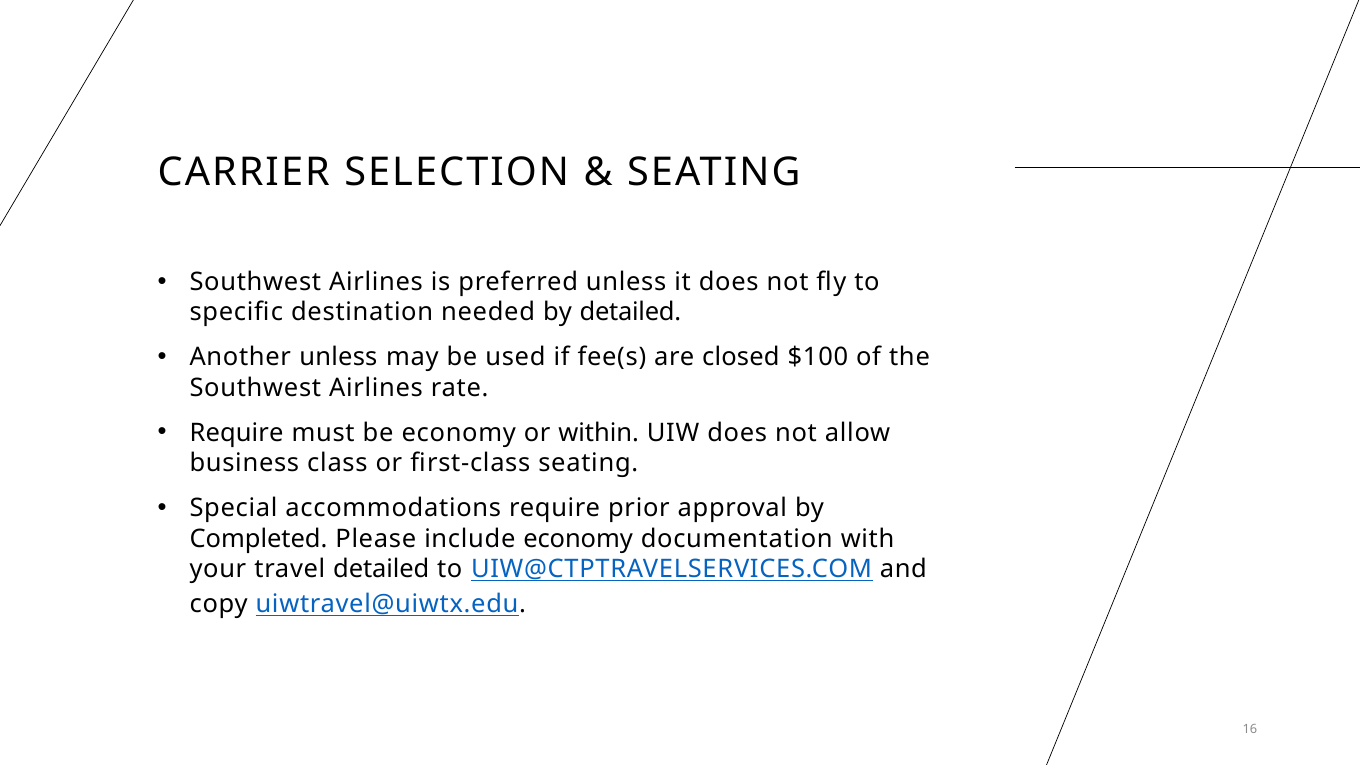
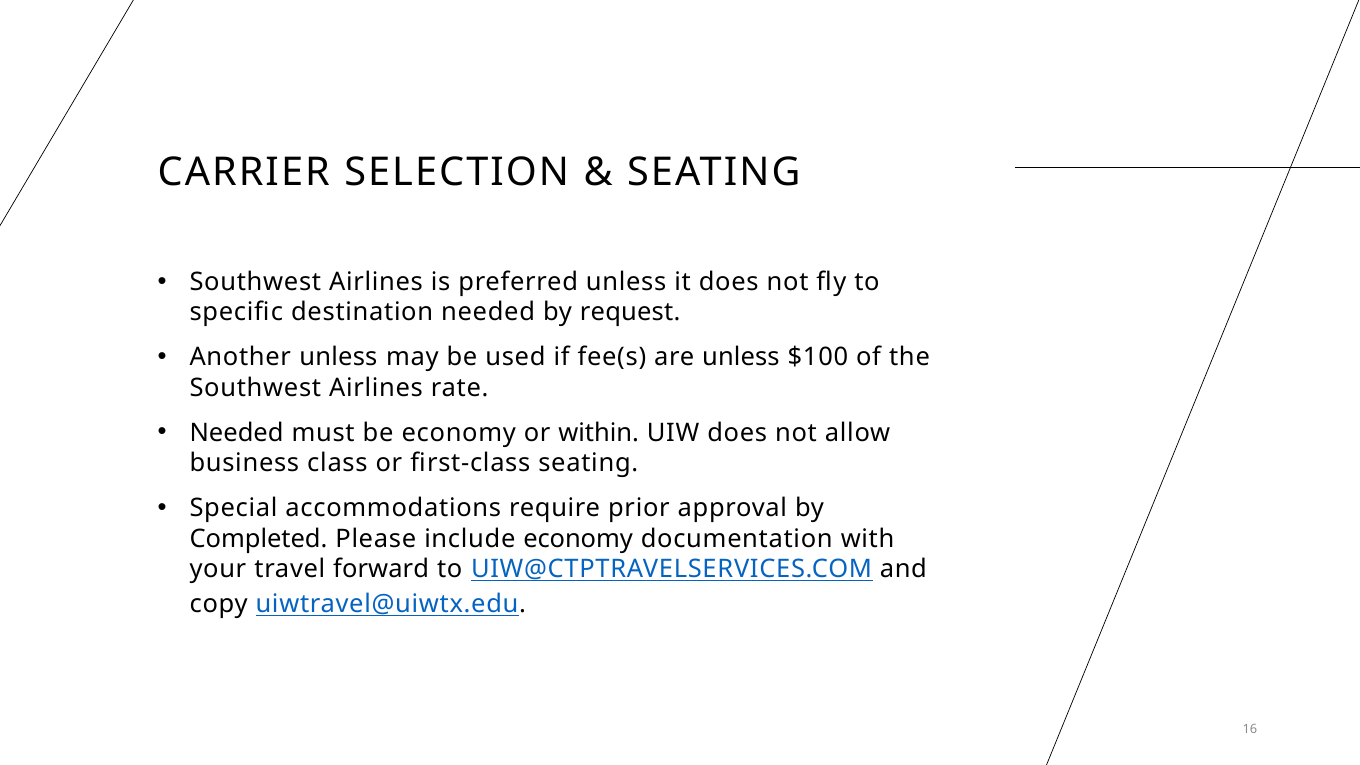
by detailed: detailed -> request
are closed: closed -> unless
Require at (237, 433): Require -> Needed
travel detailed: detailed -> forward
